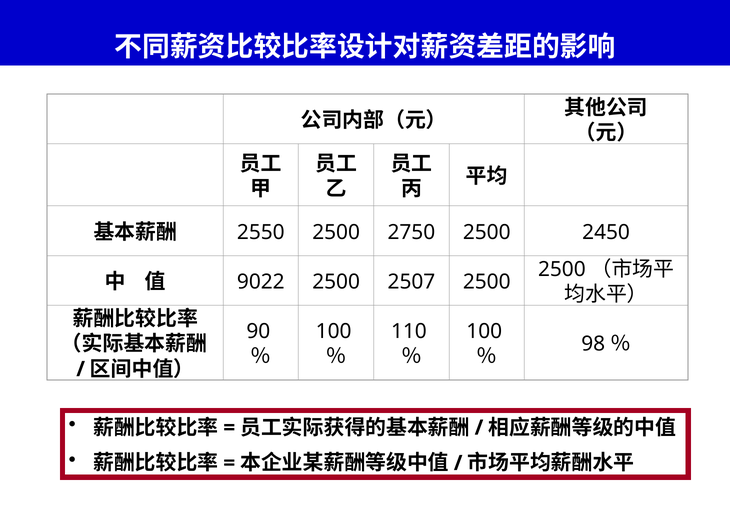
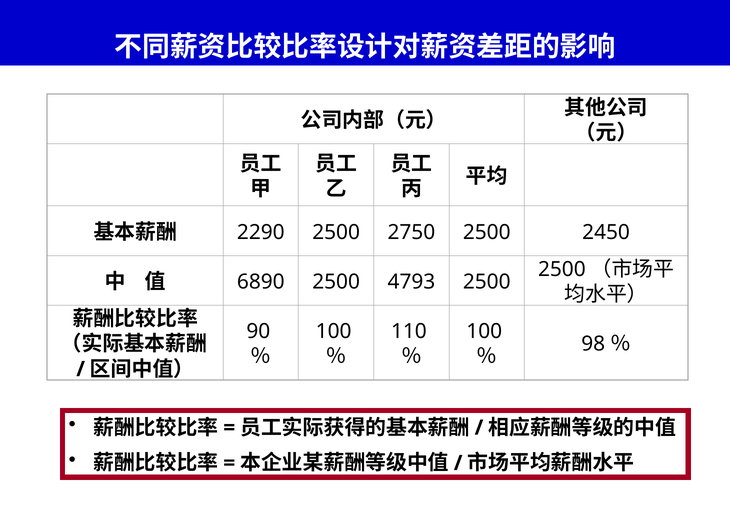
2550: 2550 -> 2290
9022: 9022 -> 6890
2507: 2507 -> 4793
